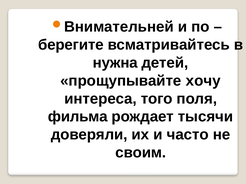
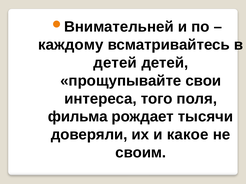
берегите: берегите -> каждому
нужна at (115, 63): нужна -> детей
хочу: хочу -> свои
часто: часто -> какое
